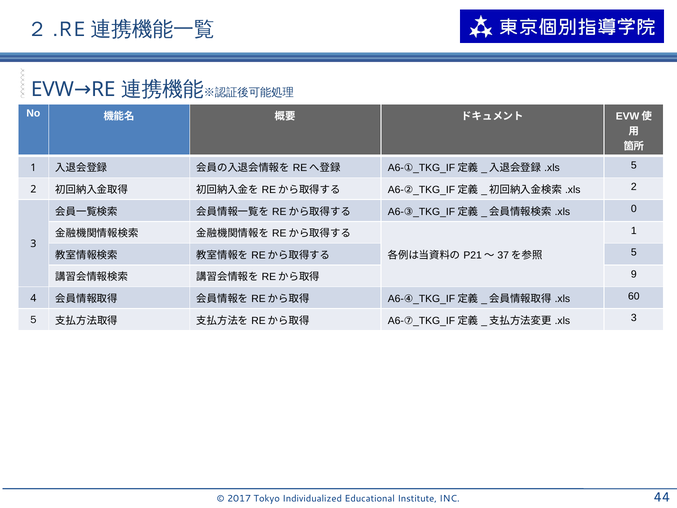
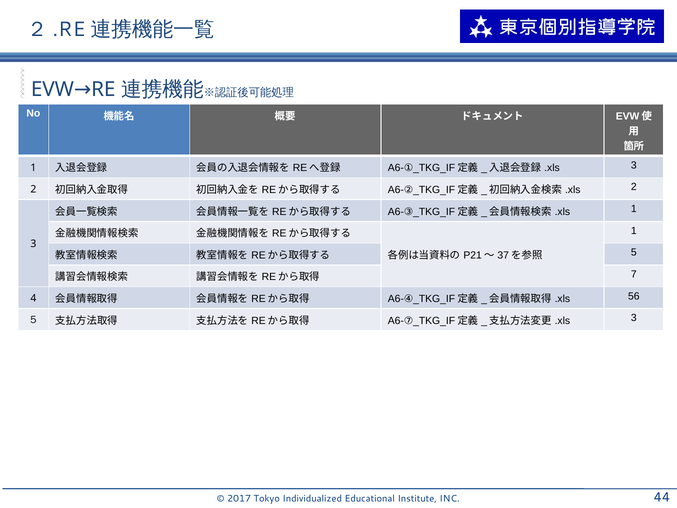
5 at (634, 165): 5 -> 3
0 at (634, 209): 0 -> 1
9: 9 -> 7
60: 60 -> 56
